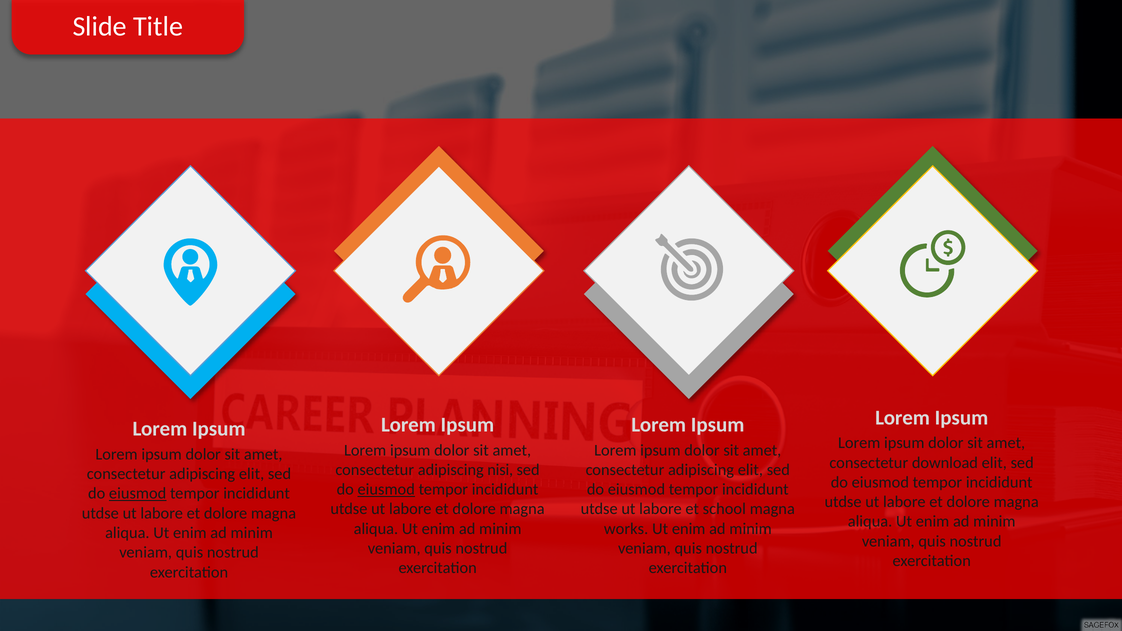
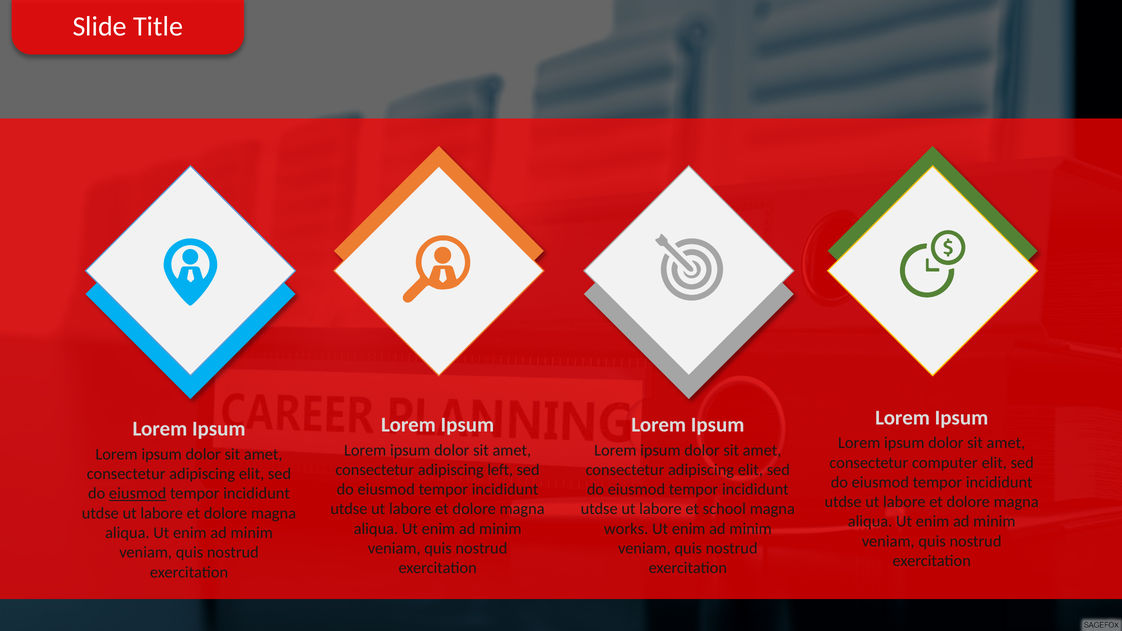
download: download -> computer
nisi: nisi -> left
eiusmod at (386, 489) underline: present -> none
